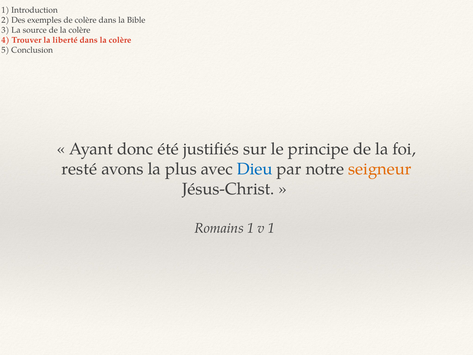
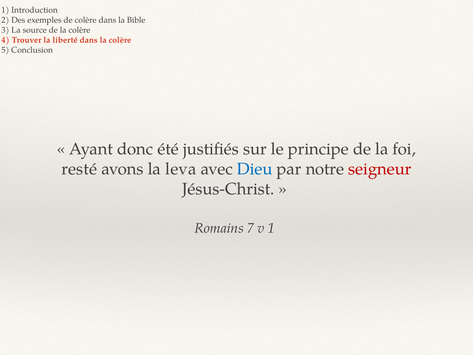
plus: plus -> leva
seigneur colour: orange -> red
Romains 1: 1 -> 7
